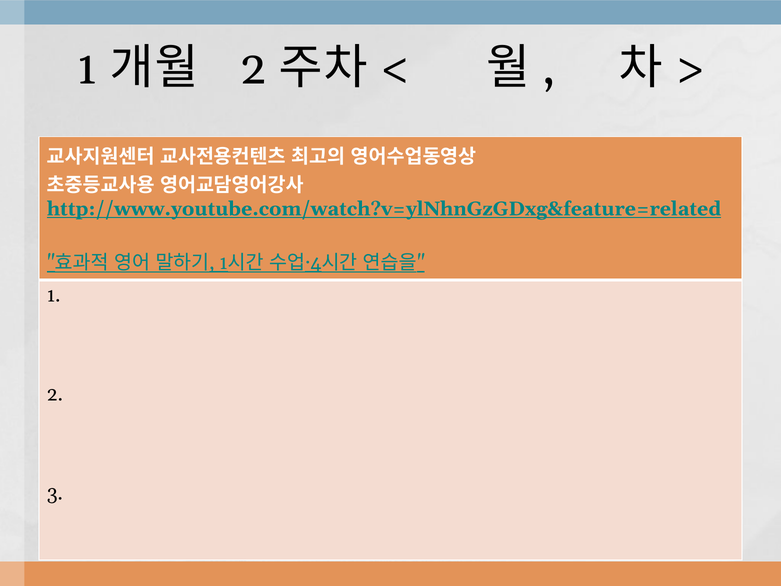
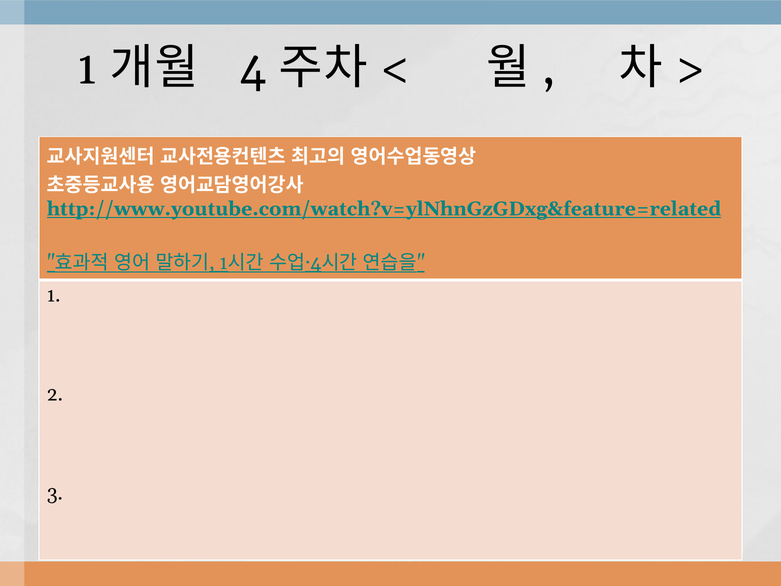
2 at (253, 68): 2 -> 4
